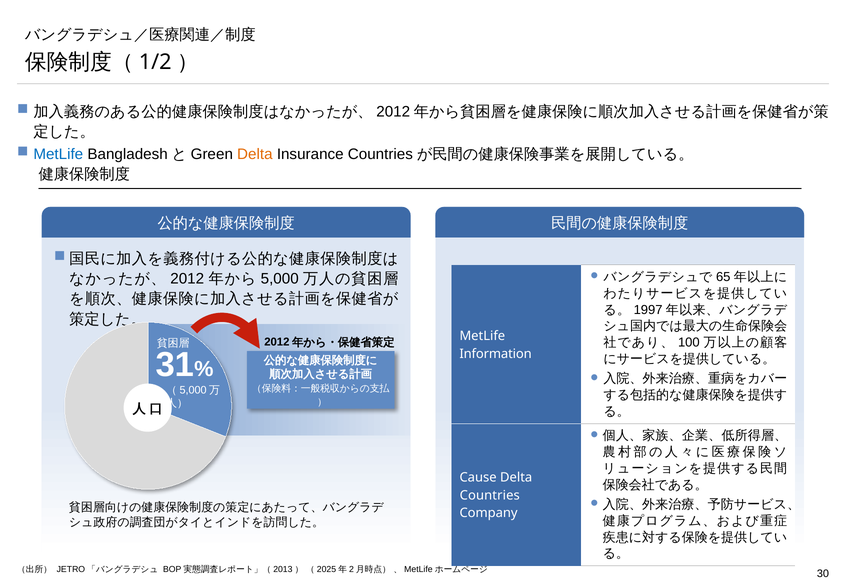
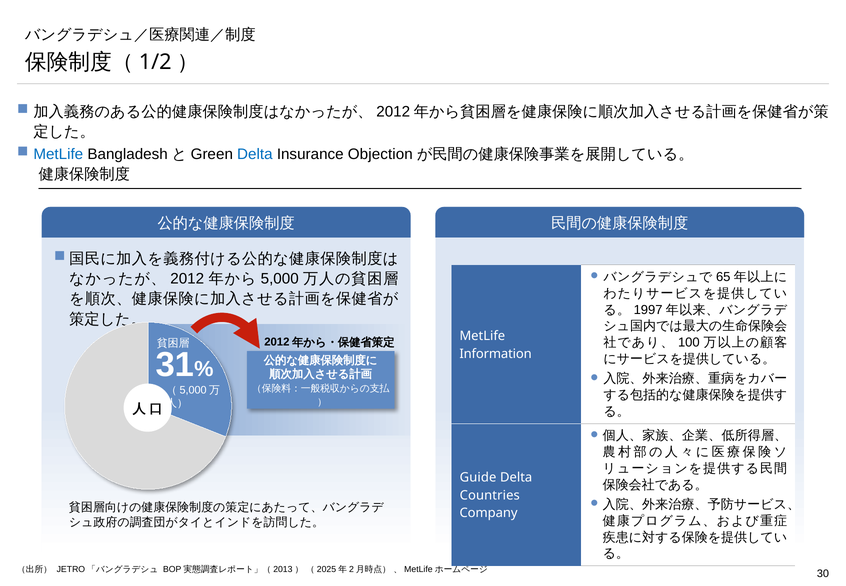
Delta at (255, 154) colour: orange -> blue
Insurance Countries: Countries -> Objection
Cause: Cause -> Guide
